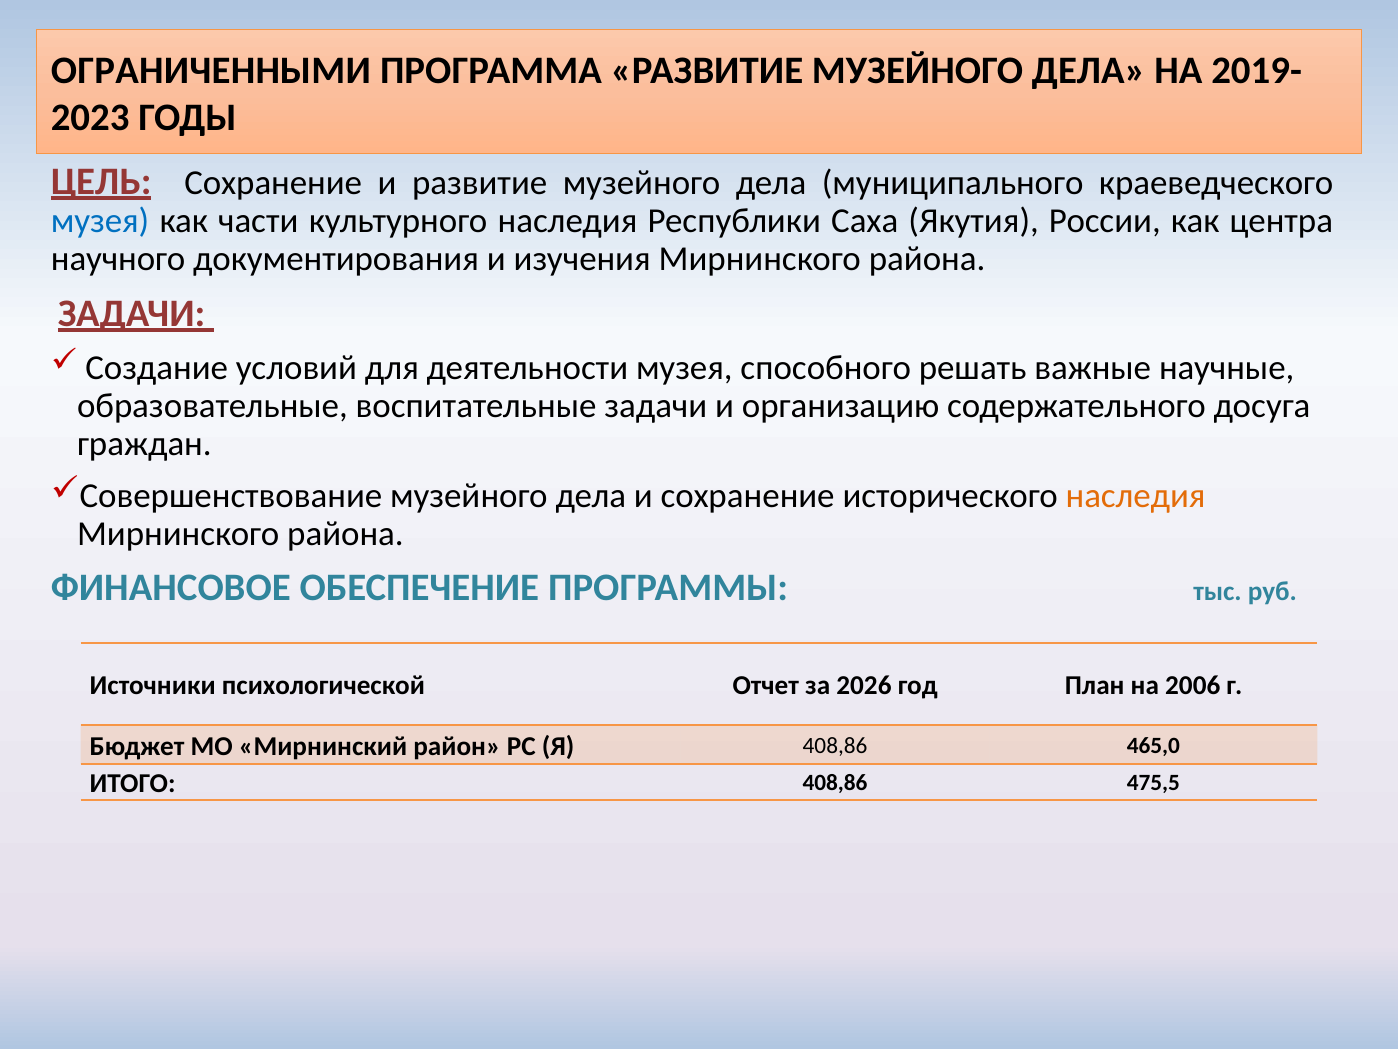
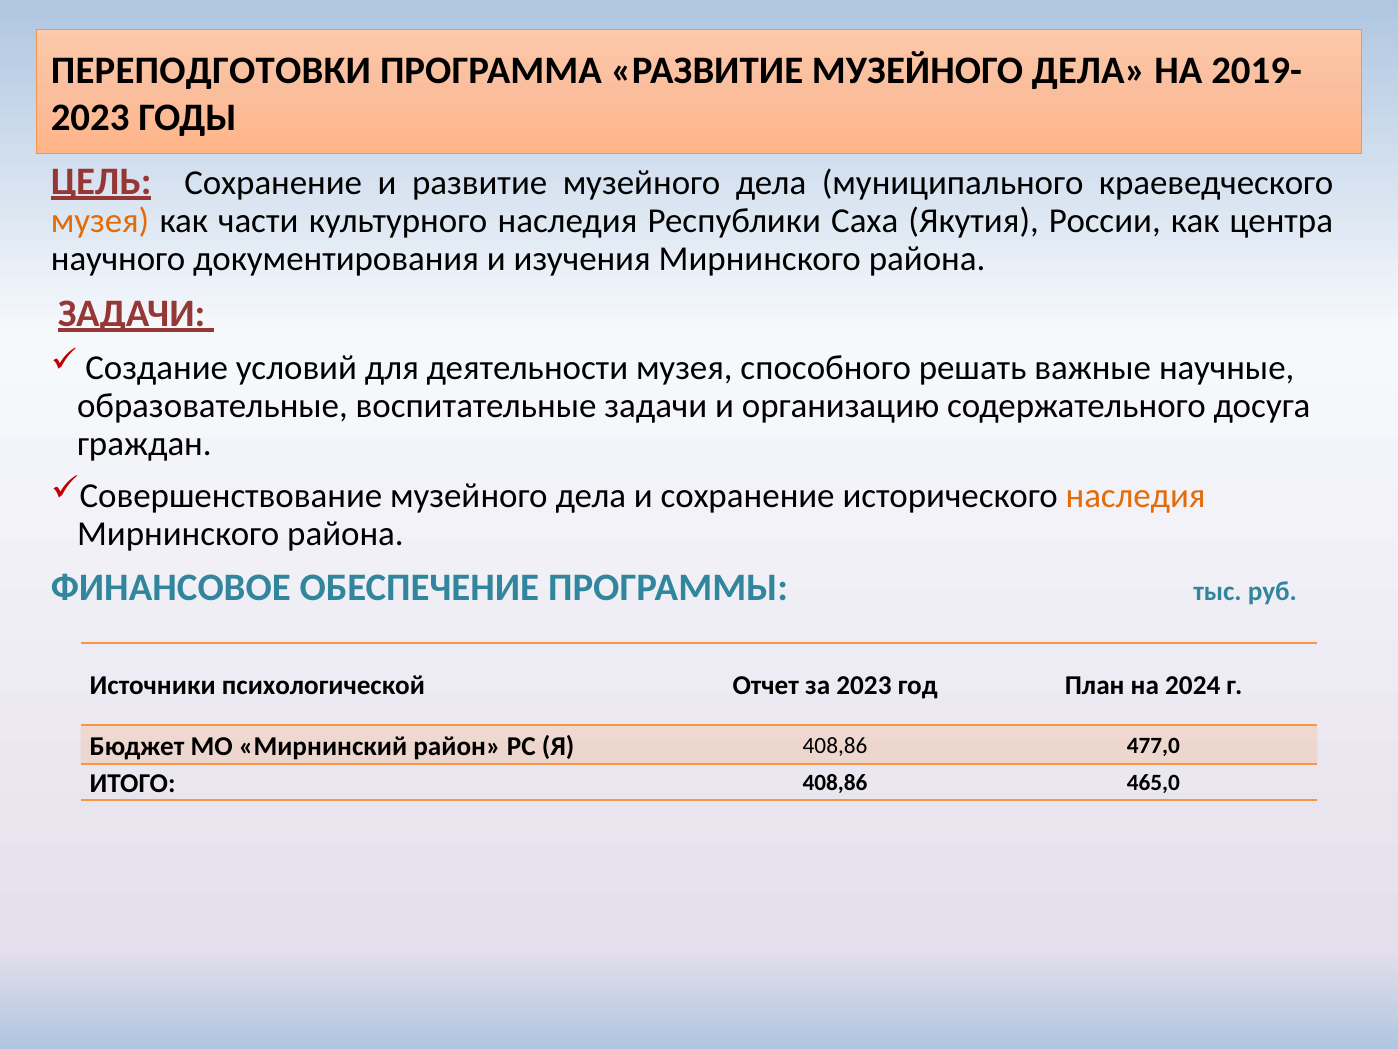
ОГРАНИЧЕННЫМИ: ОГРАНИЧЕННЫМИ -> ПЕРЕПОДГОТОВКИ
музея at (100, 221) colour: blue -> orange
за 2026: 2026 -> 2023
2006: 2006 -> 2024
465,0: 465,0 -> 477,0
475,5: 475,5 -> 465,0
